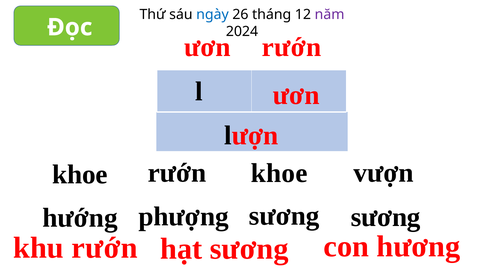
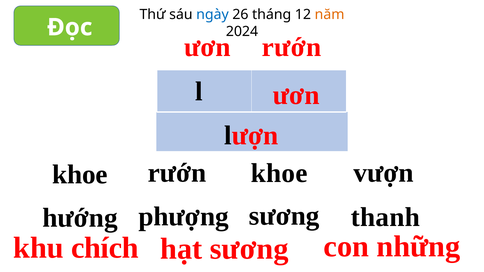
năm colour: purple -> orange
sương sương: sương -> thanh
khu rướn: rướn -> chích
hương: hương -> những
